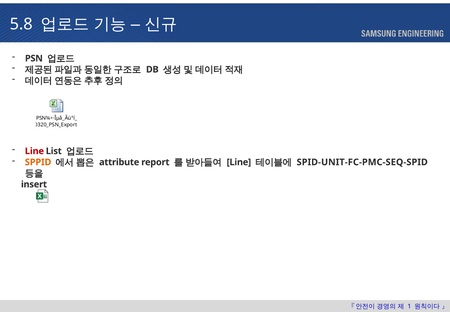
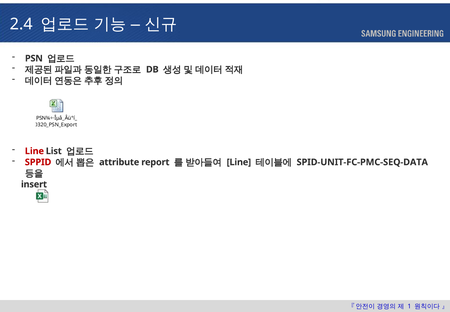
5.8: 5.8 -> 2.4
SPPID colour: orange -> red
SPID-UNIT-FC-PMC-SEQ-SPID: SPID-UNIT-FC-PMC-SEQ-SPID -> SPID-UNIT-FC-PMC-SEQ-DATA
